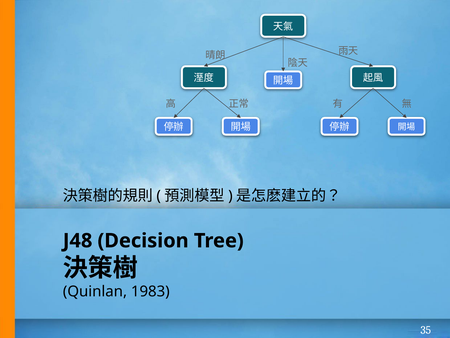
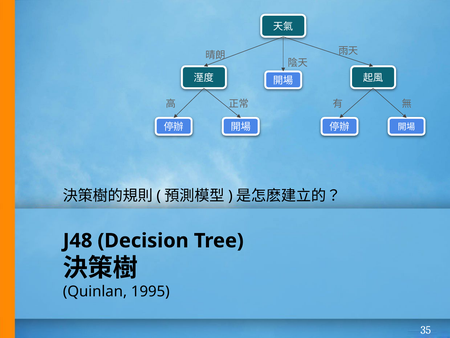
1983: 1983 -> 1995
